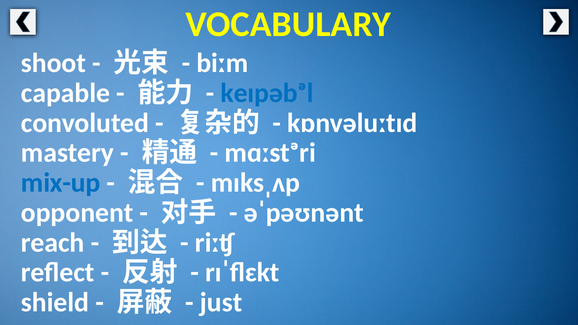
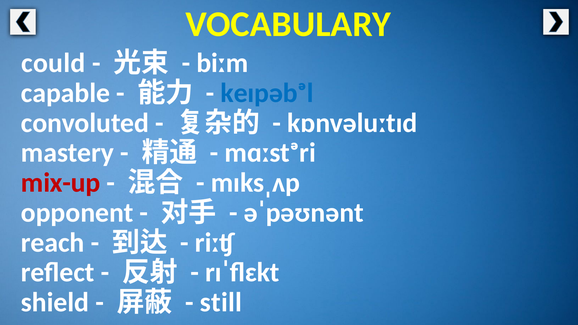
shoot: shoot -> could
mix-up colour: blue -> red
just: just -> still
